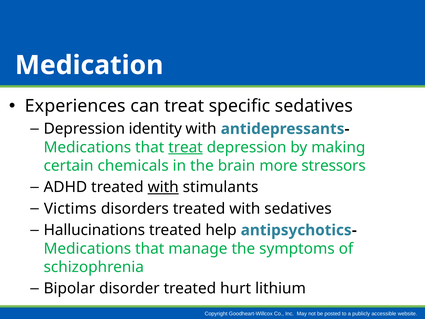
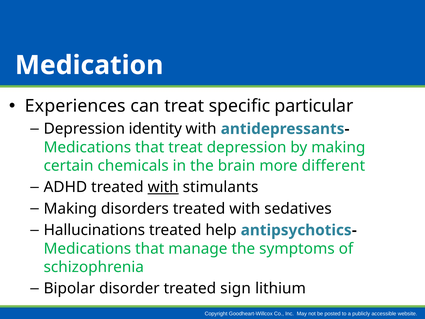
specific sedatives: sedatives -> particular
treat at (186, 147) underline: present -> none
stressors: stressors -> different
Victims at (70, 209): Victims -> Making
hurt: hurt -> sign
